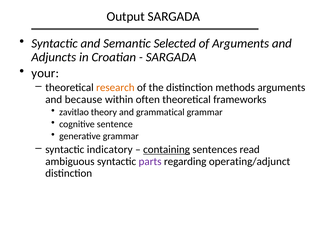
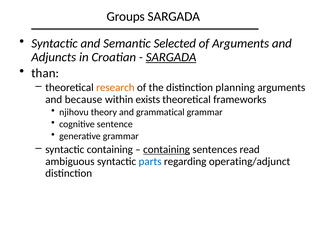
Output: Output -> Groups
SARGADA at (171, 57) underline: none -> present
your: your -> than
methods: methods -> planning
often: often -> exists
zavitlao: zavitlao -> njihovu
syntactic indicatory: indicatory -> containing
parts colour: purple -> blue
